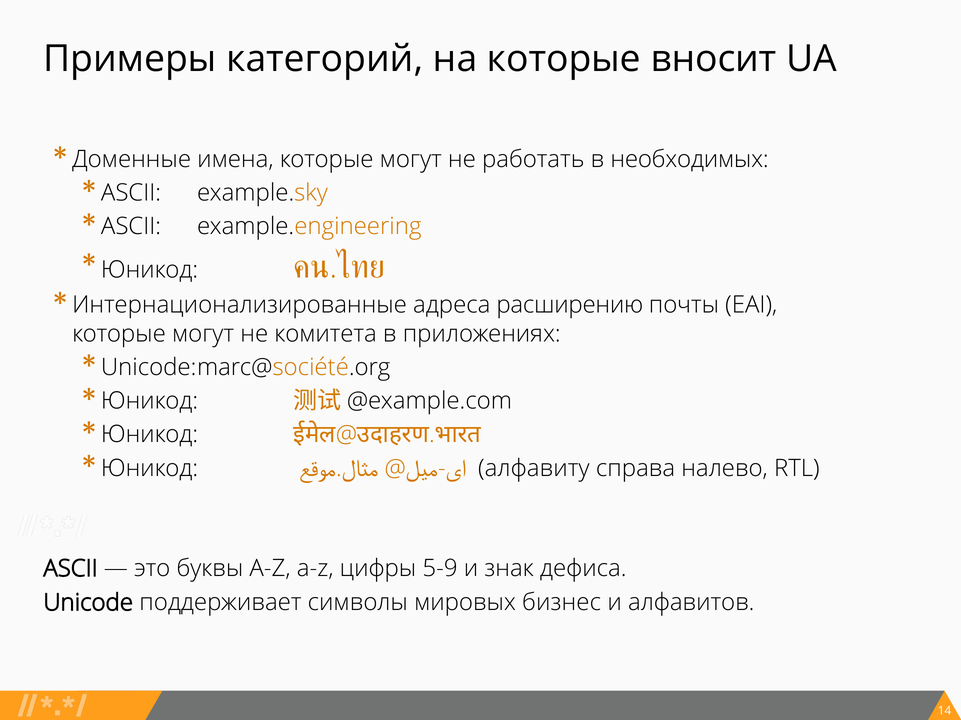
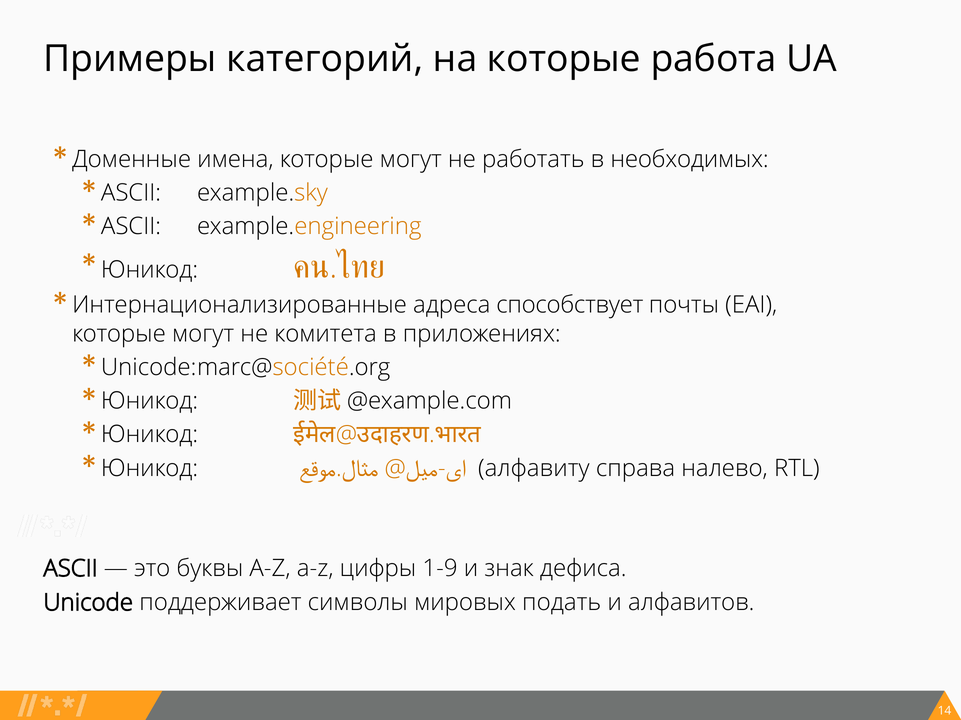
вносит: вносит -> работа
расширению: расширению -> способствует
5-9: 5-9 -> 1-9
бизнес: бизнес -> подать
